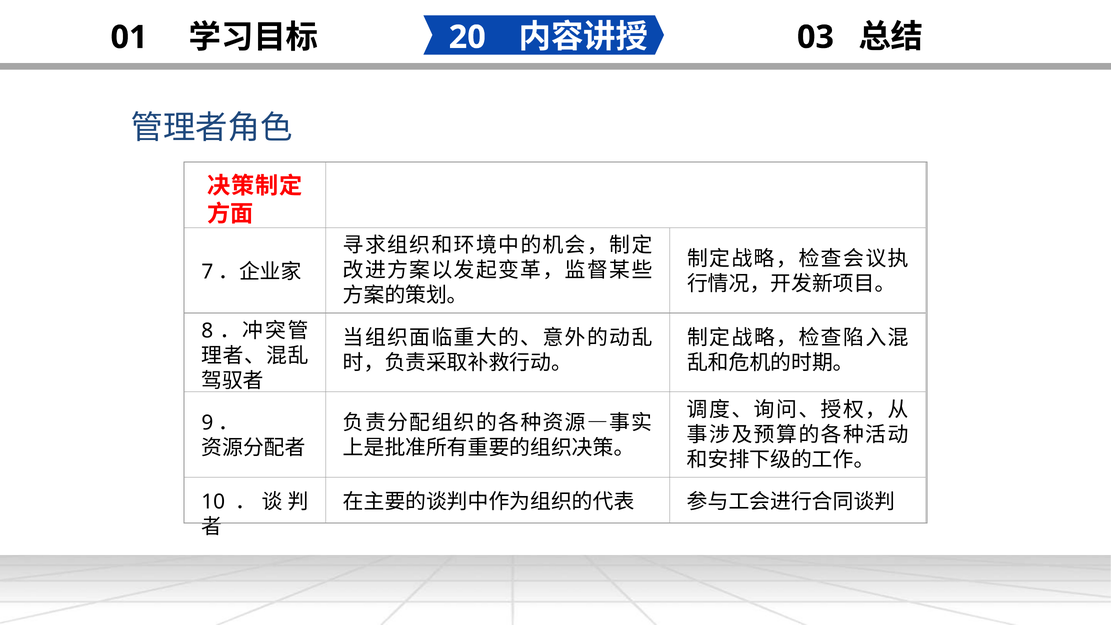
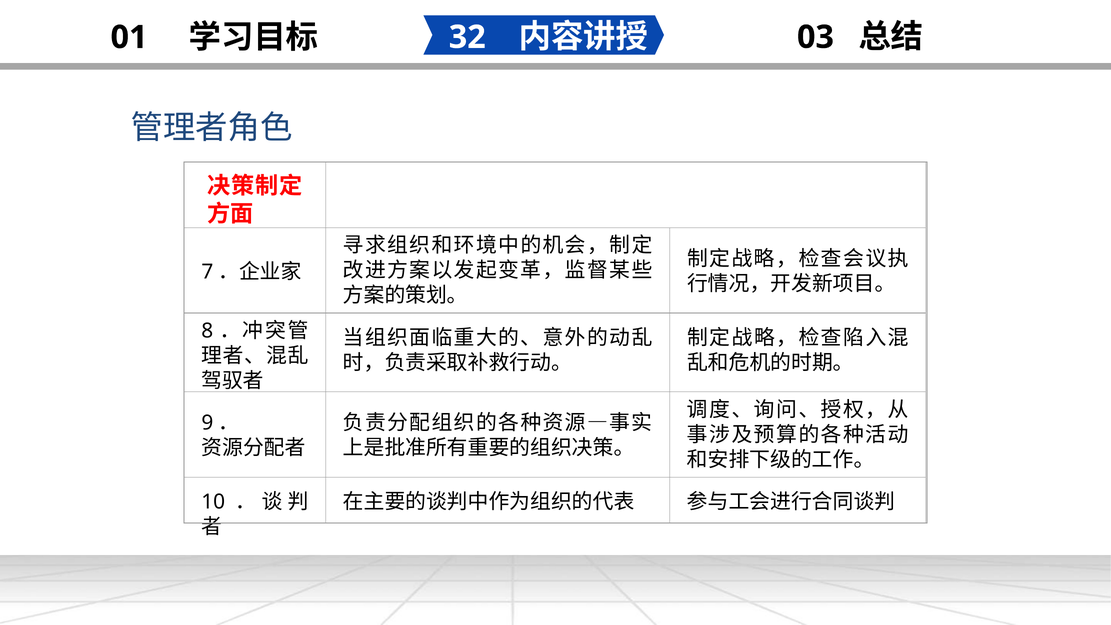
20: 20 -> 32
